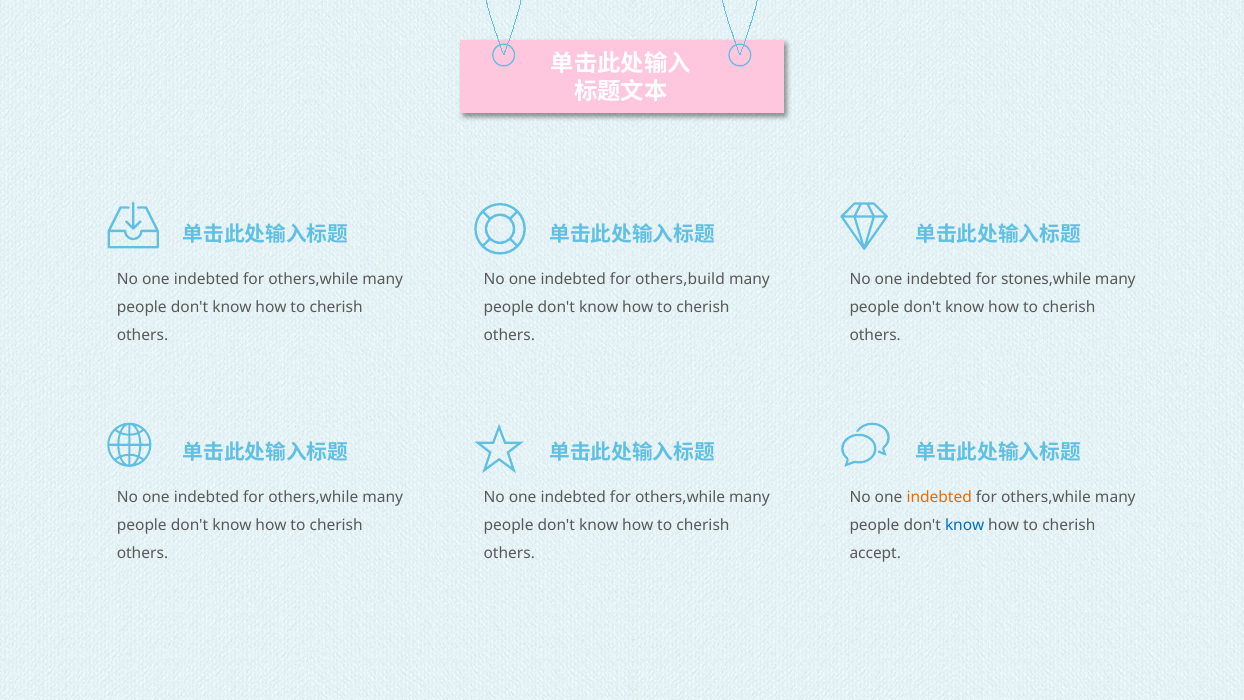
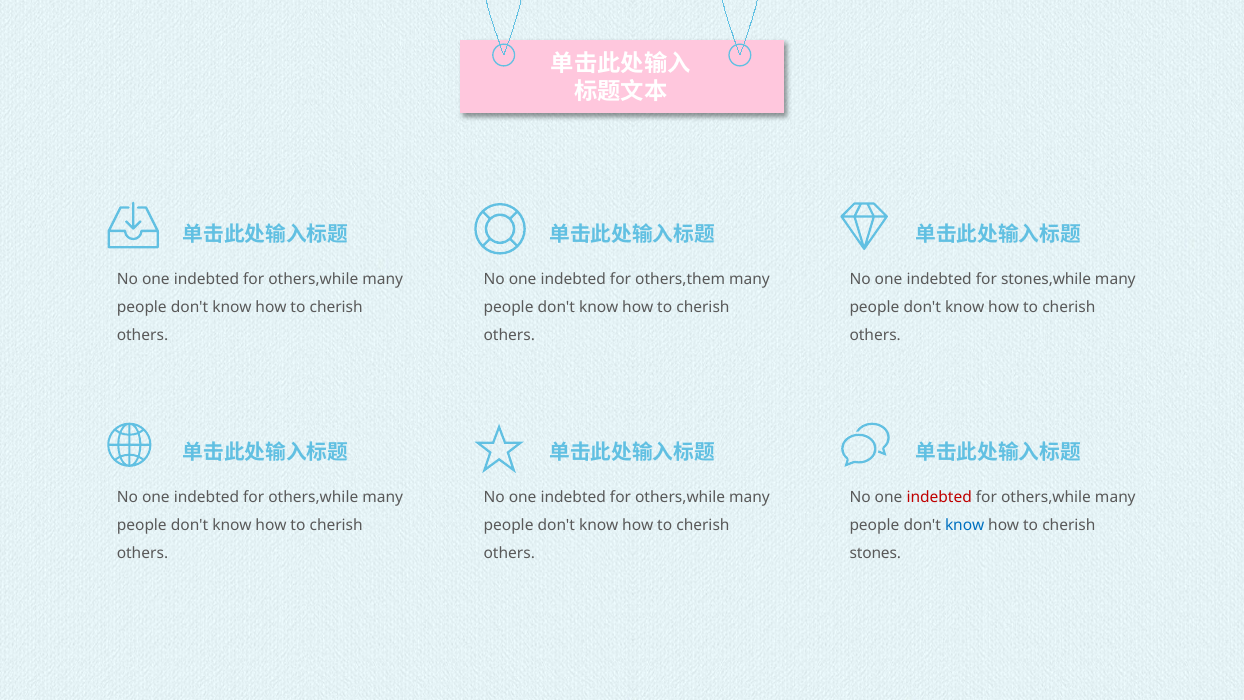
others,build: others,build -> others,them
indebted at (939, 497) colour: orange -> red
accept: accept -> stones
